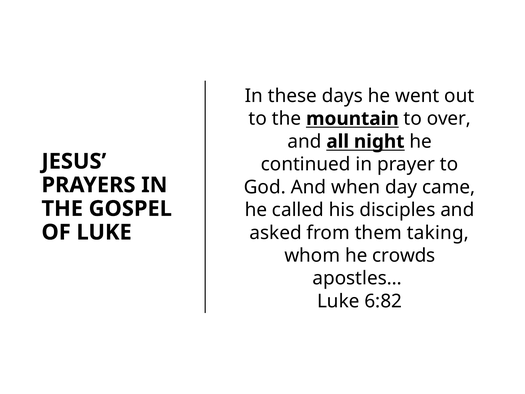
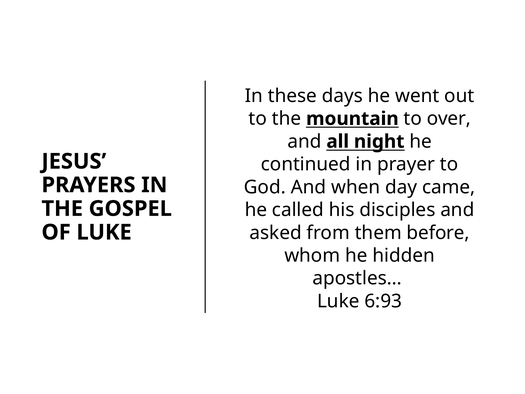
taking: taking -> before
crowds: crowds -> hidden
6:82: 6:82 -> 6:93
